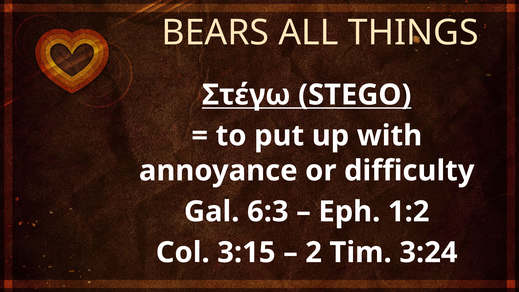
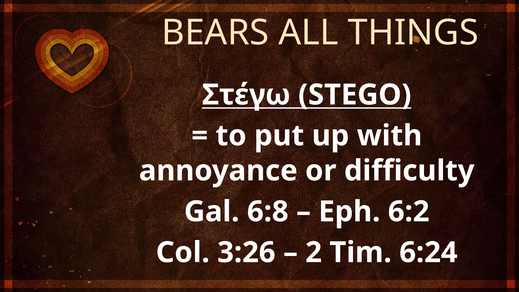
6:3: 6:3 -> 6:8
1:2: 1:2 -> 6:2
3:15: 3:15 -> 3:26
3:24: 3:24 -> 6:24
